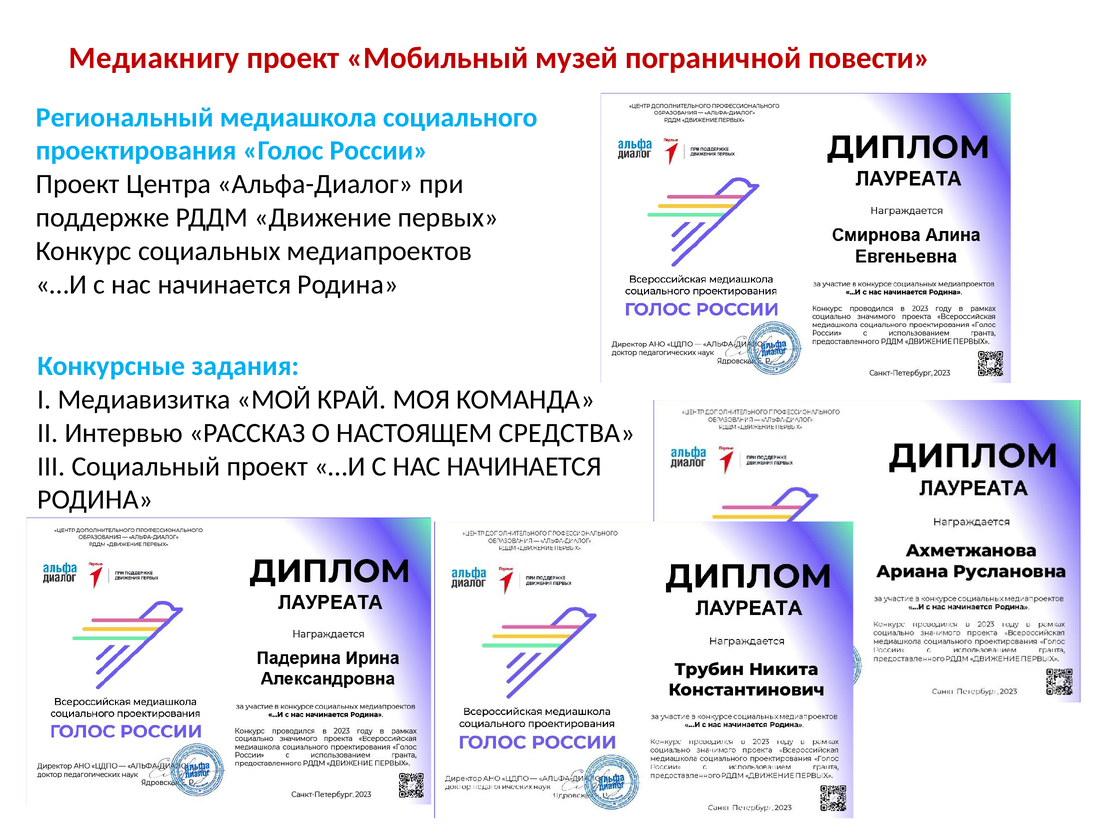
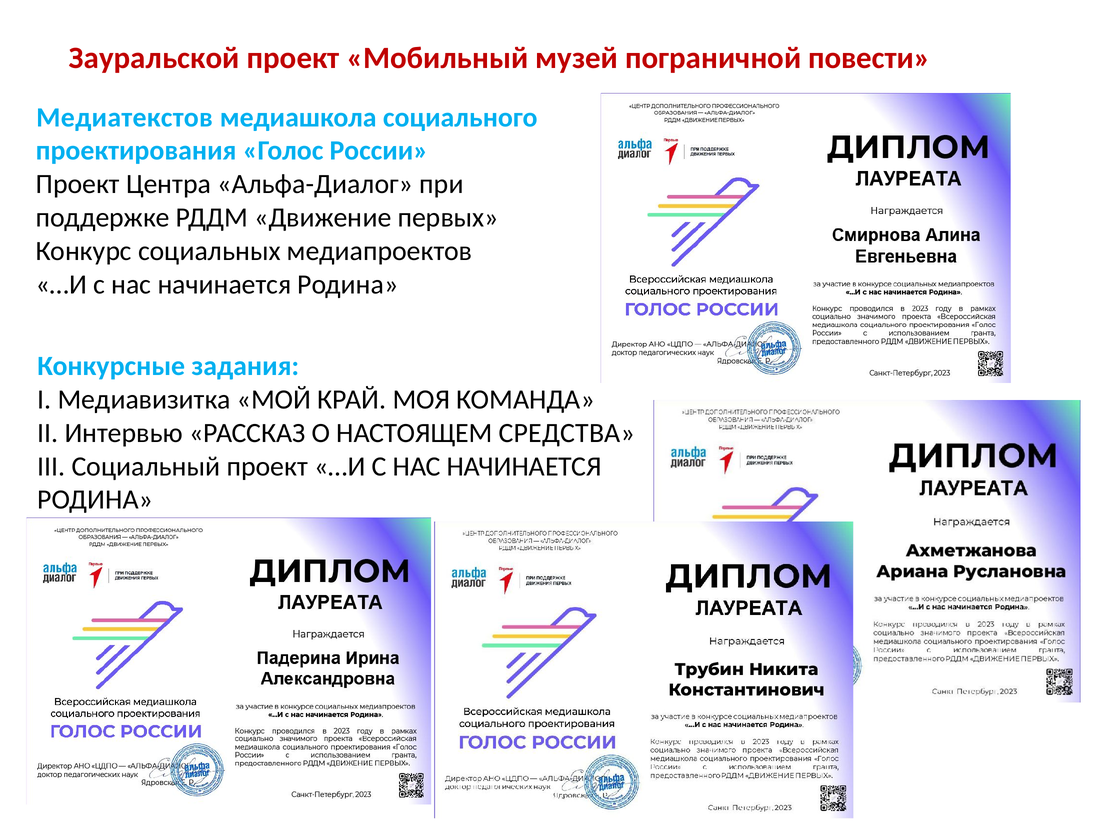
Медиакнигу: Медиакнигу -> Зауральской
Региональный: Региональный -> Медиатекстов
